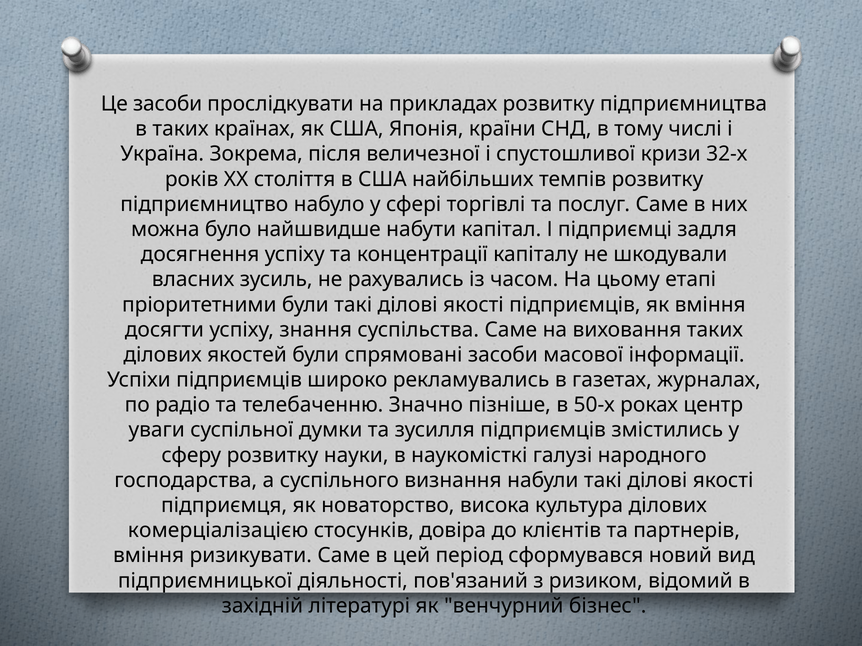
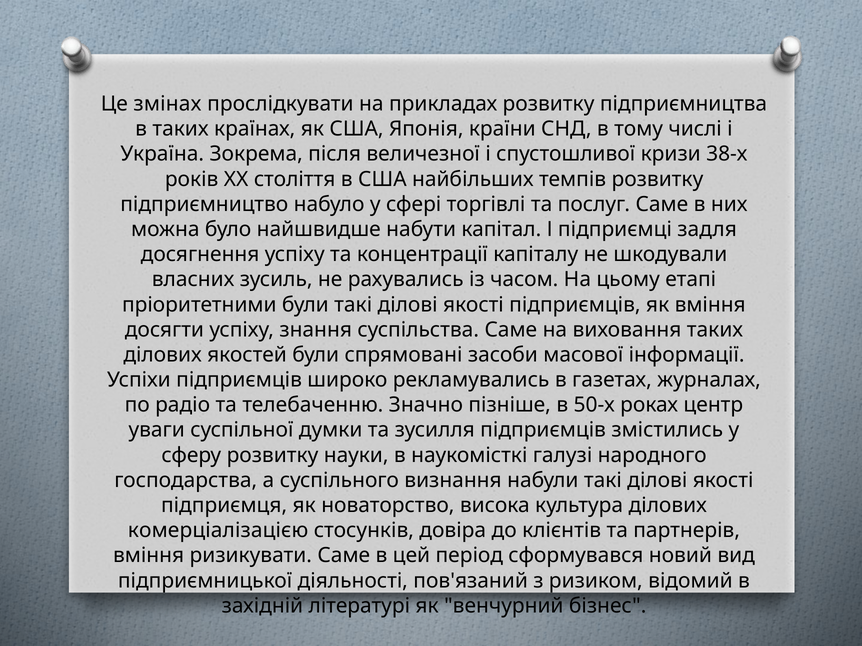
Це засоби: засоби -> змінах
32-х: 32-х -> 38-х
